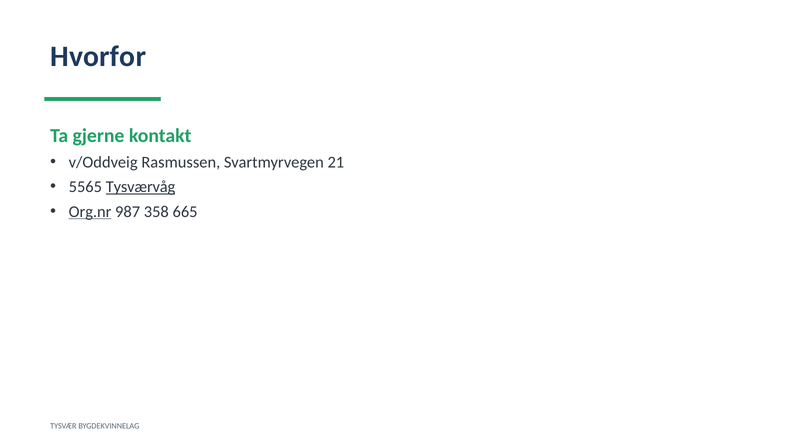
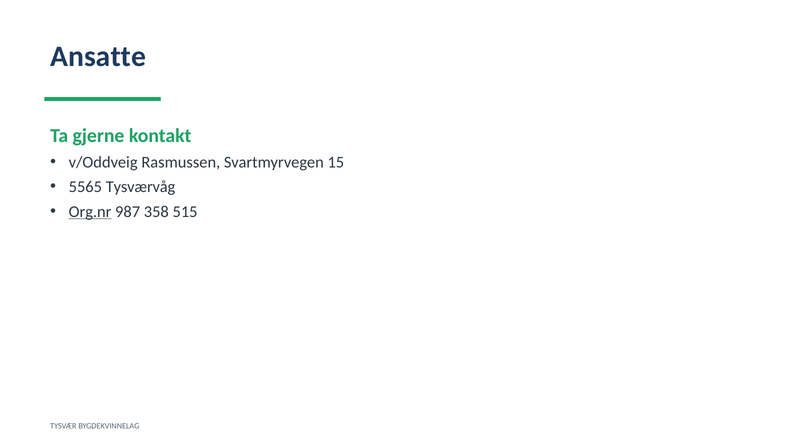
Hvorfor: Hvorfor -> Ansatte
21: 21 -> 15
Tysværvåg underline: present -> none
665: 665 -> 515
